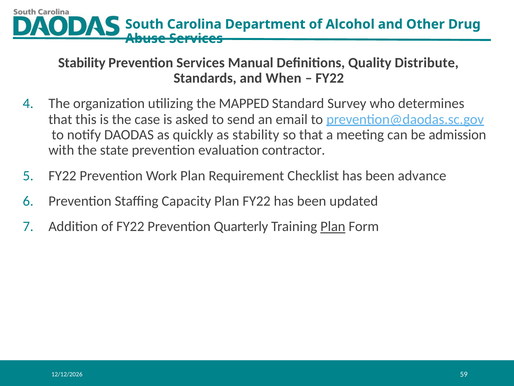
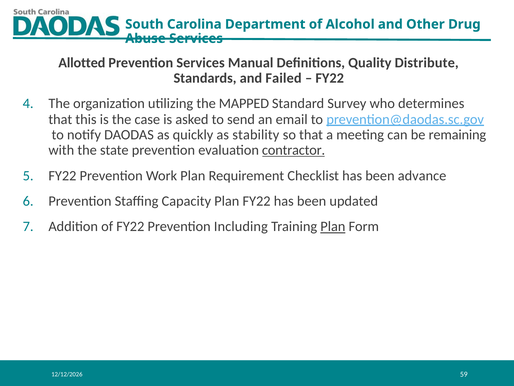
Stability at (82, 63): Stability -> Allotted
When: When -> Failed
admission: admission -> remaining
contractor underline: none -> present
Quarterly: Quarterly -> Including
